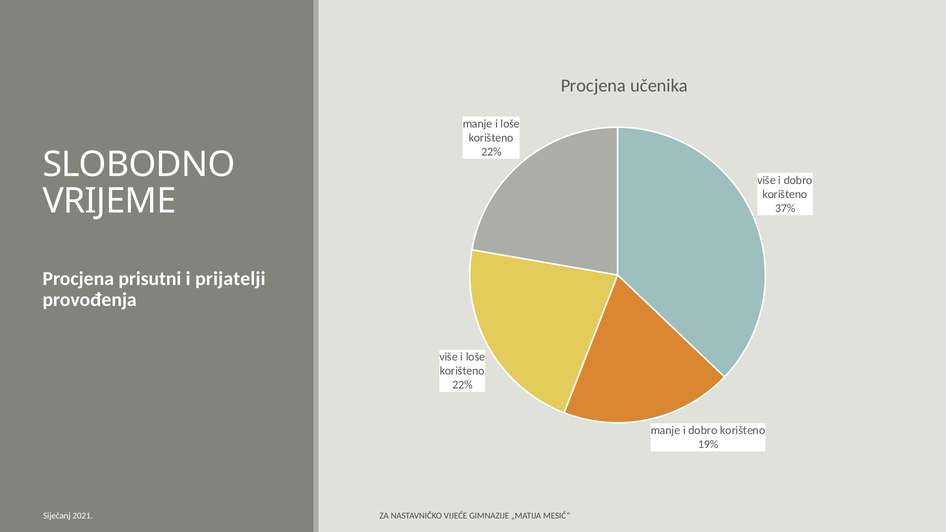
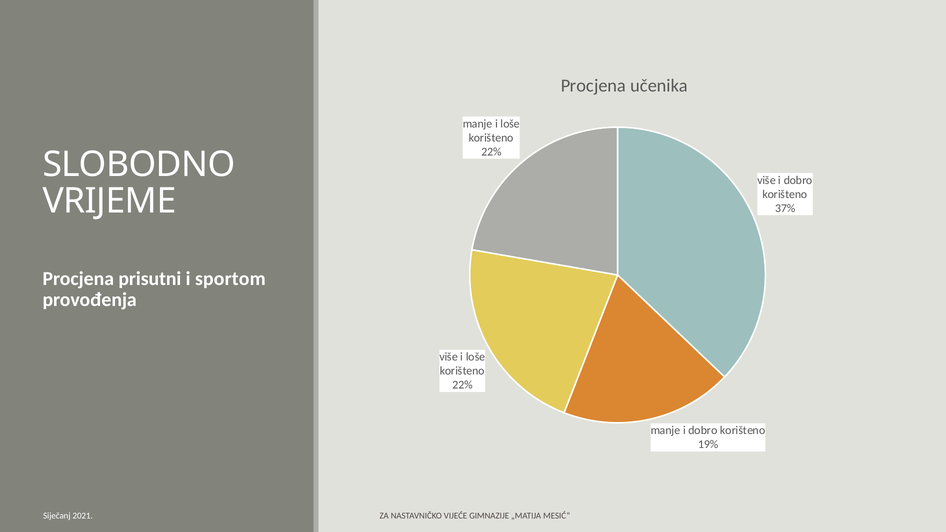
prijatelji: prijatelji -> sportom
